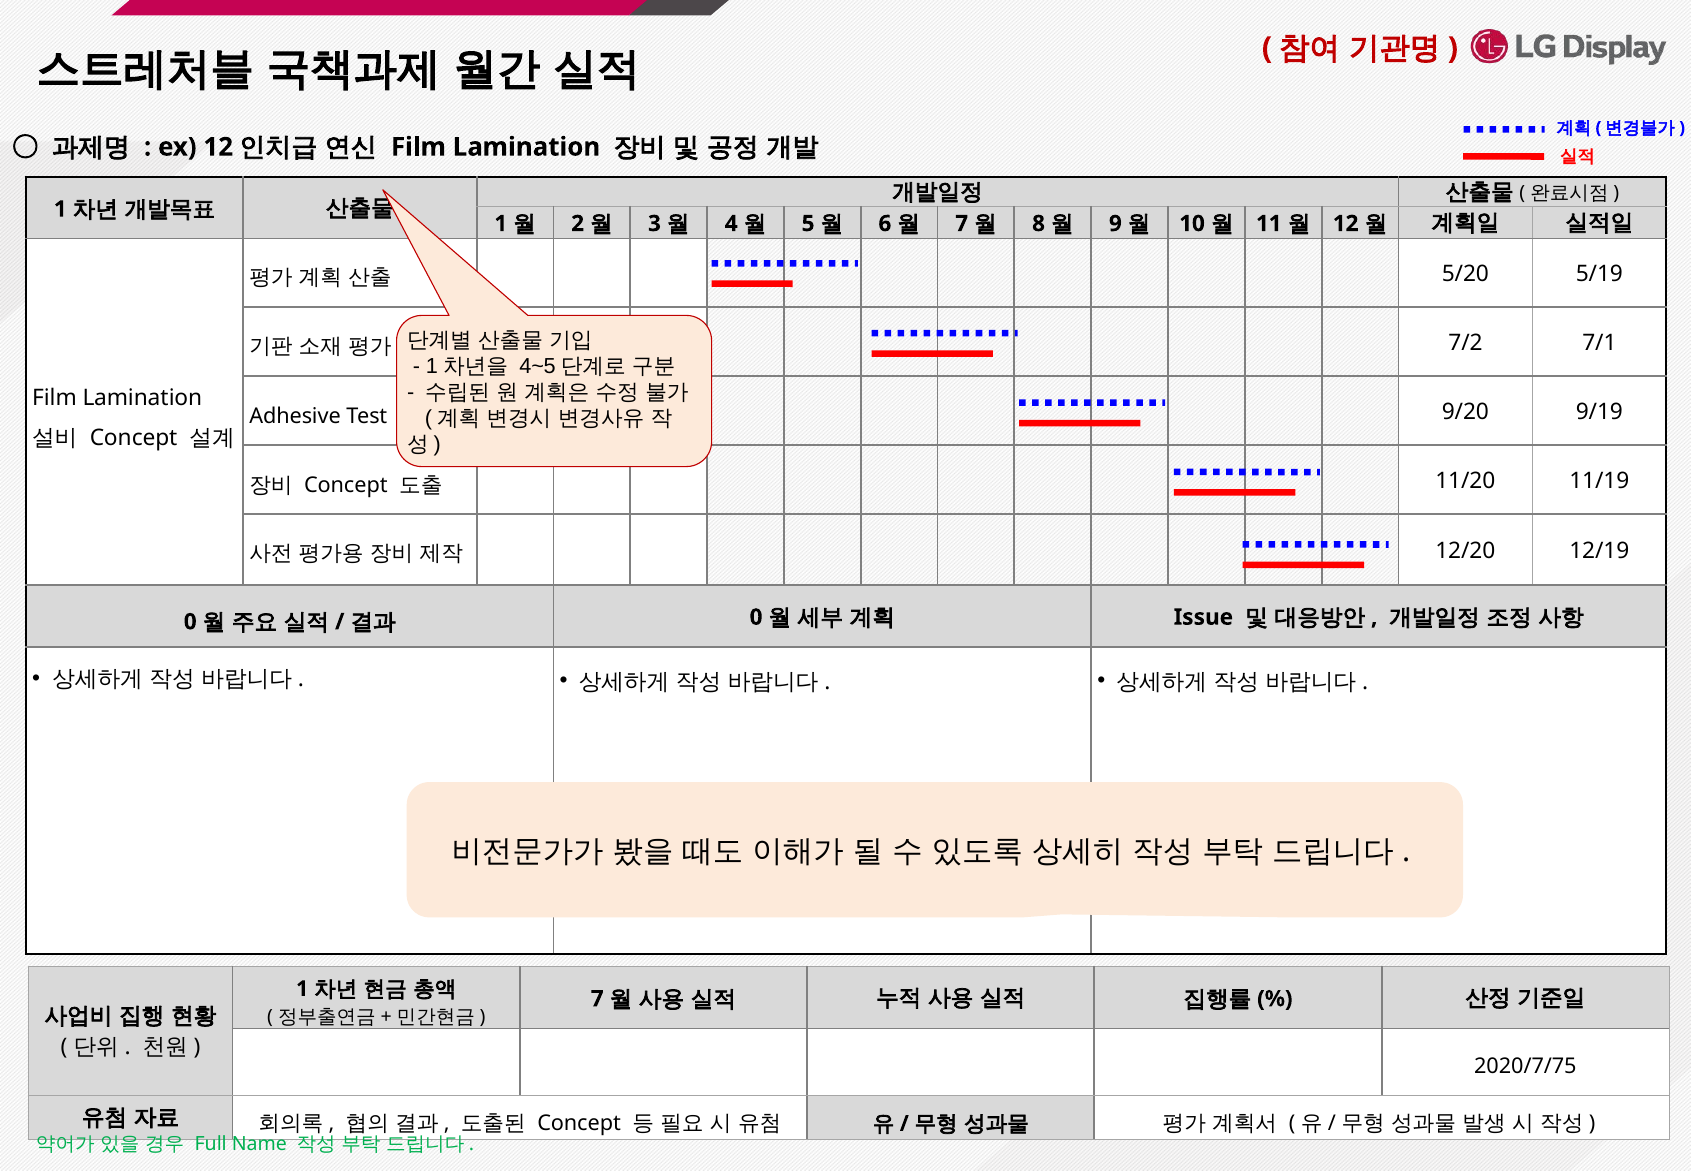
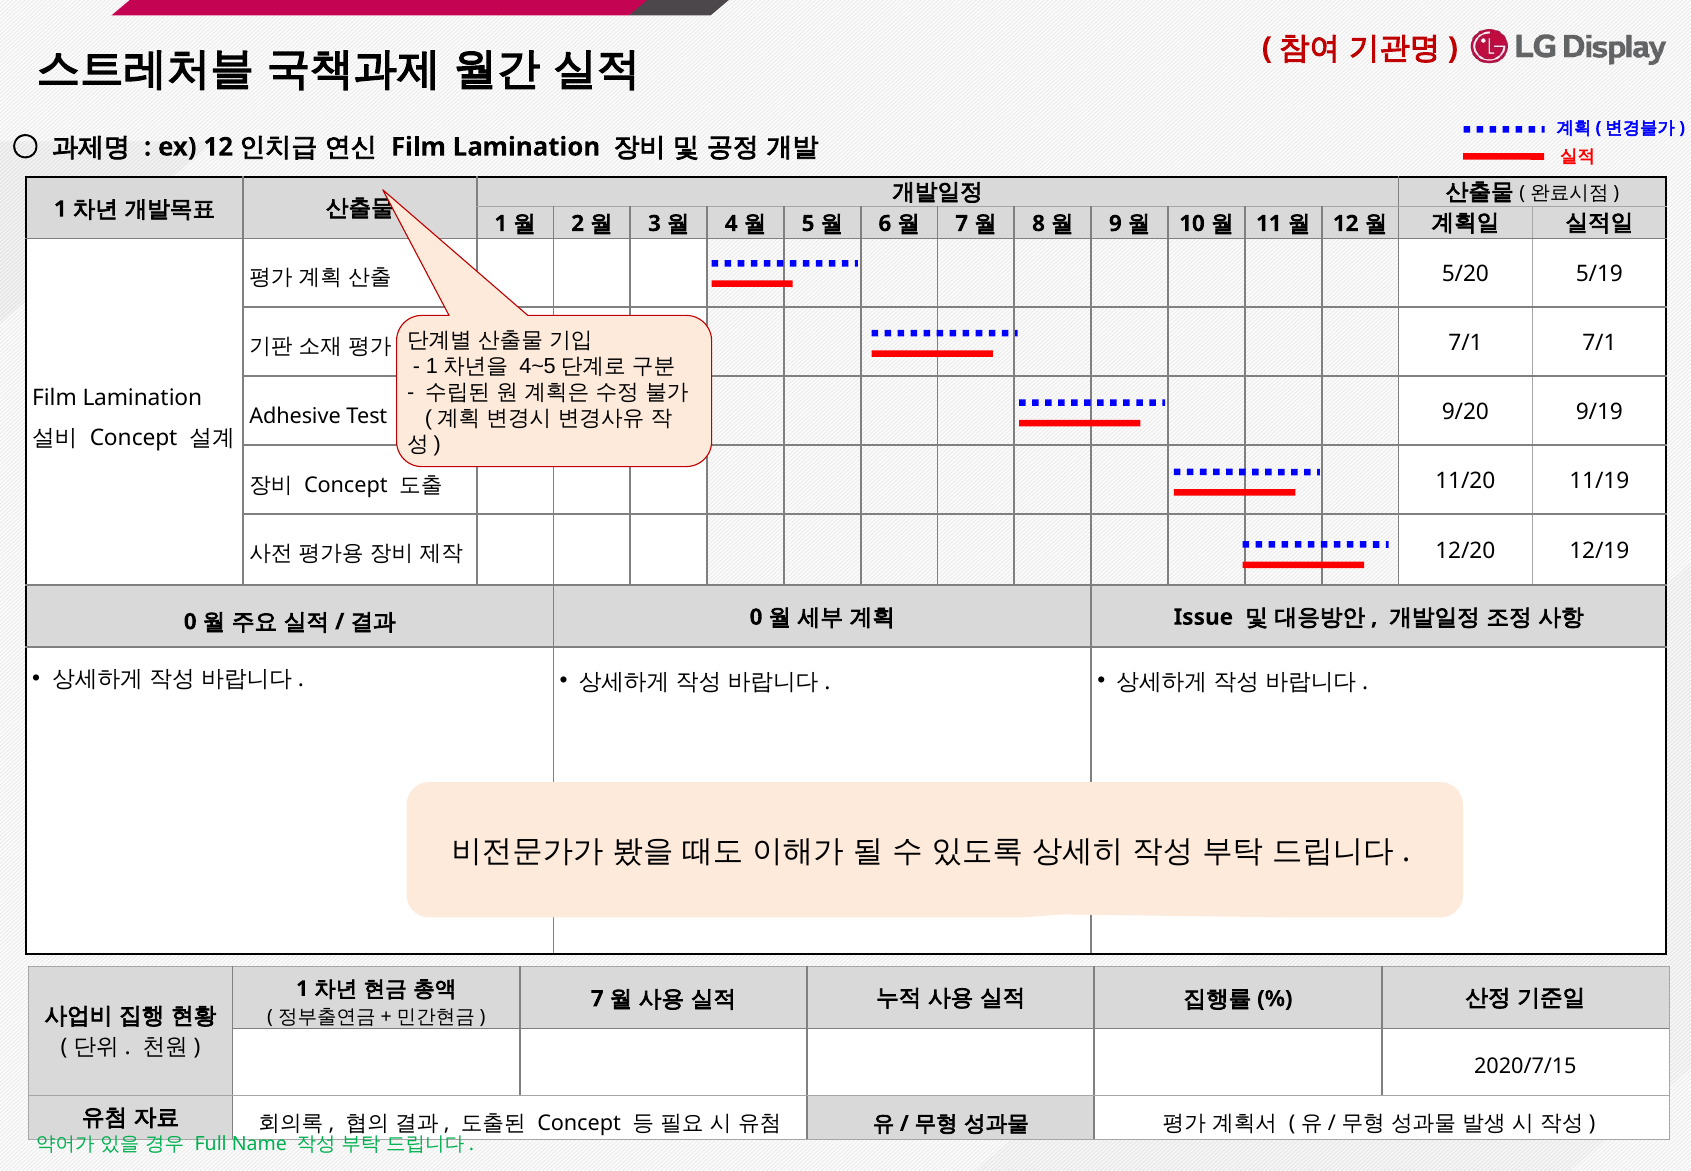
7/2 at (1466, 343): 7/2 -> 7/1
2020/7/75: 2020/7/75 -> 2020/7/15
